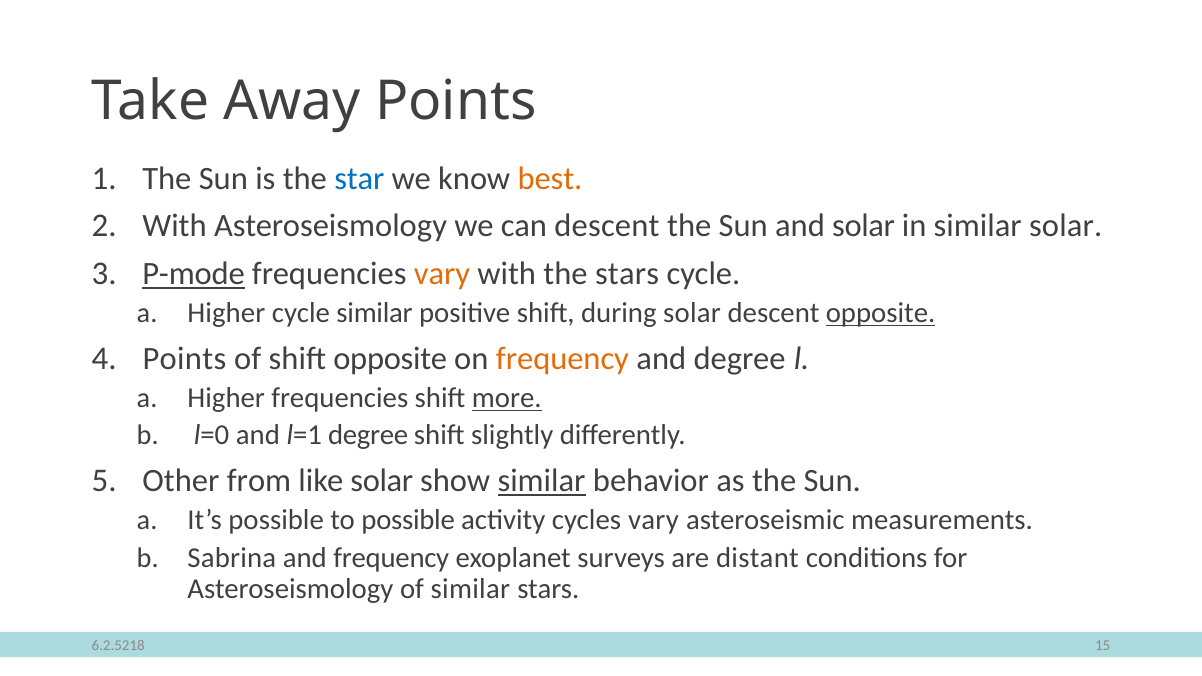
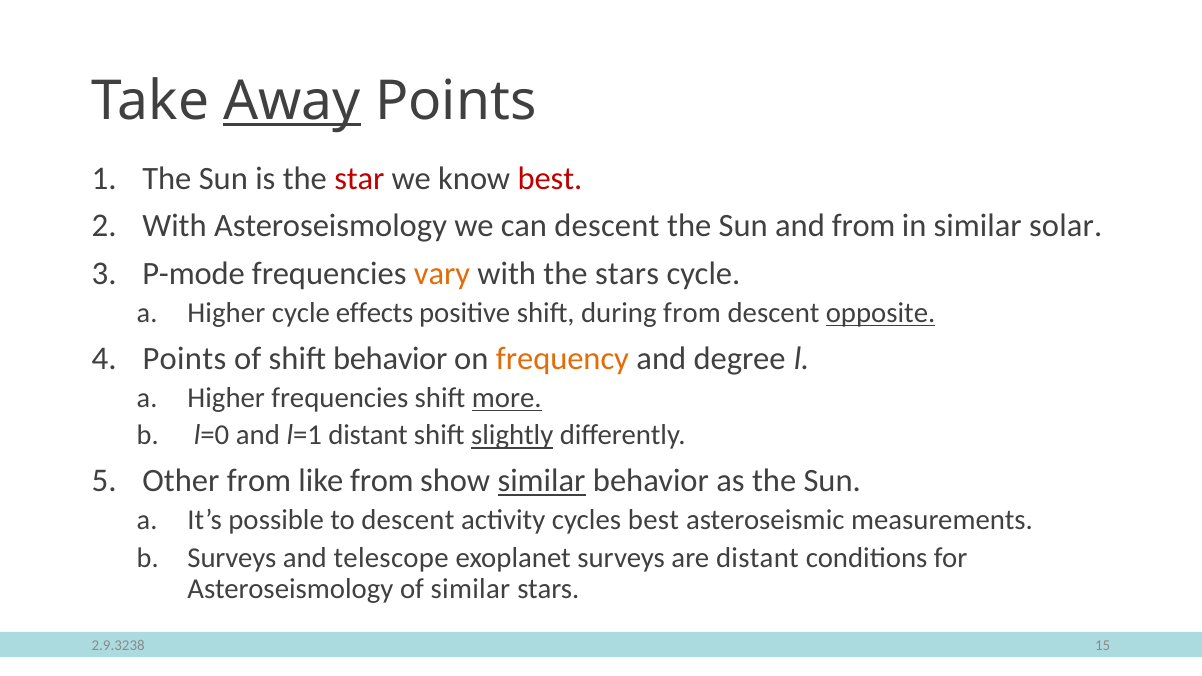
Away underline: none -> present
star colour: blue -> red
best at (550, 178) colour: orange -> red
and solar: solar -> from
P-mode underline: present -> none
cycle similar: similar -> effects
during solar: solar -> from
shift opposite: opposite -> behavior
l=1 degree: degree -> distant
slightly underline: none -> present
like solar: solar -> from
to possible: possible -> descent
cycles vary: vary -> best
Sabrina at (232, 558): Sabrina -> Surveys
and frequency: frequency -> telescope
6.2.5218: 6.2.5218 -> 2.9.3238
